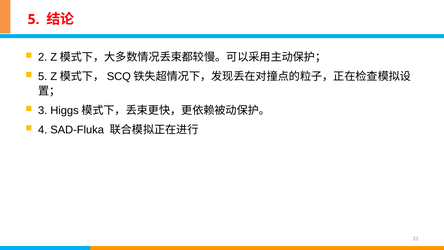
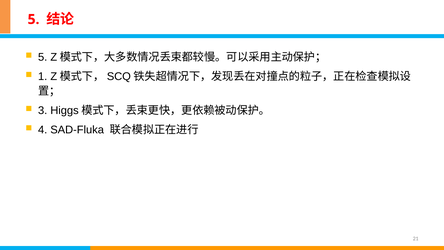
2 at (43, 57): 2 -> 5
5 at (43, 77): 5 -> 1
